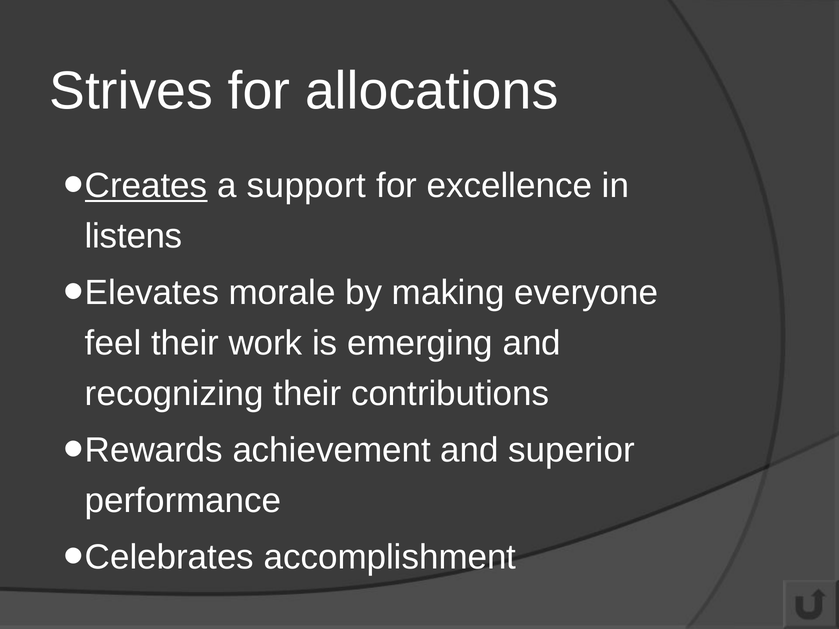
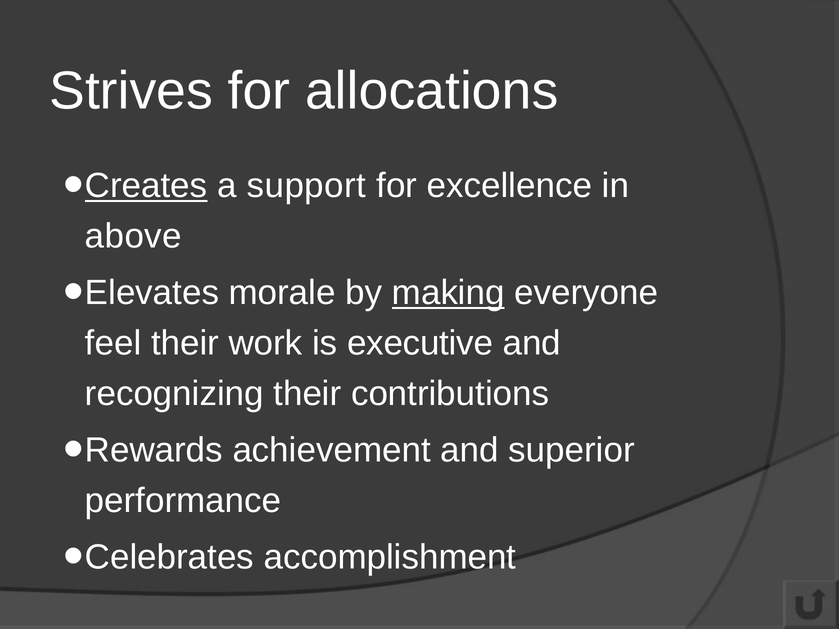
listens: listens -> above
making underline: none -> present
emerging: emerging -> executive
